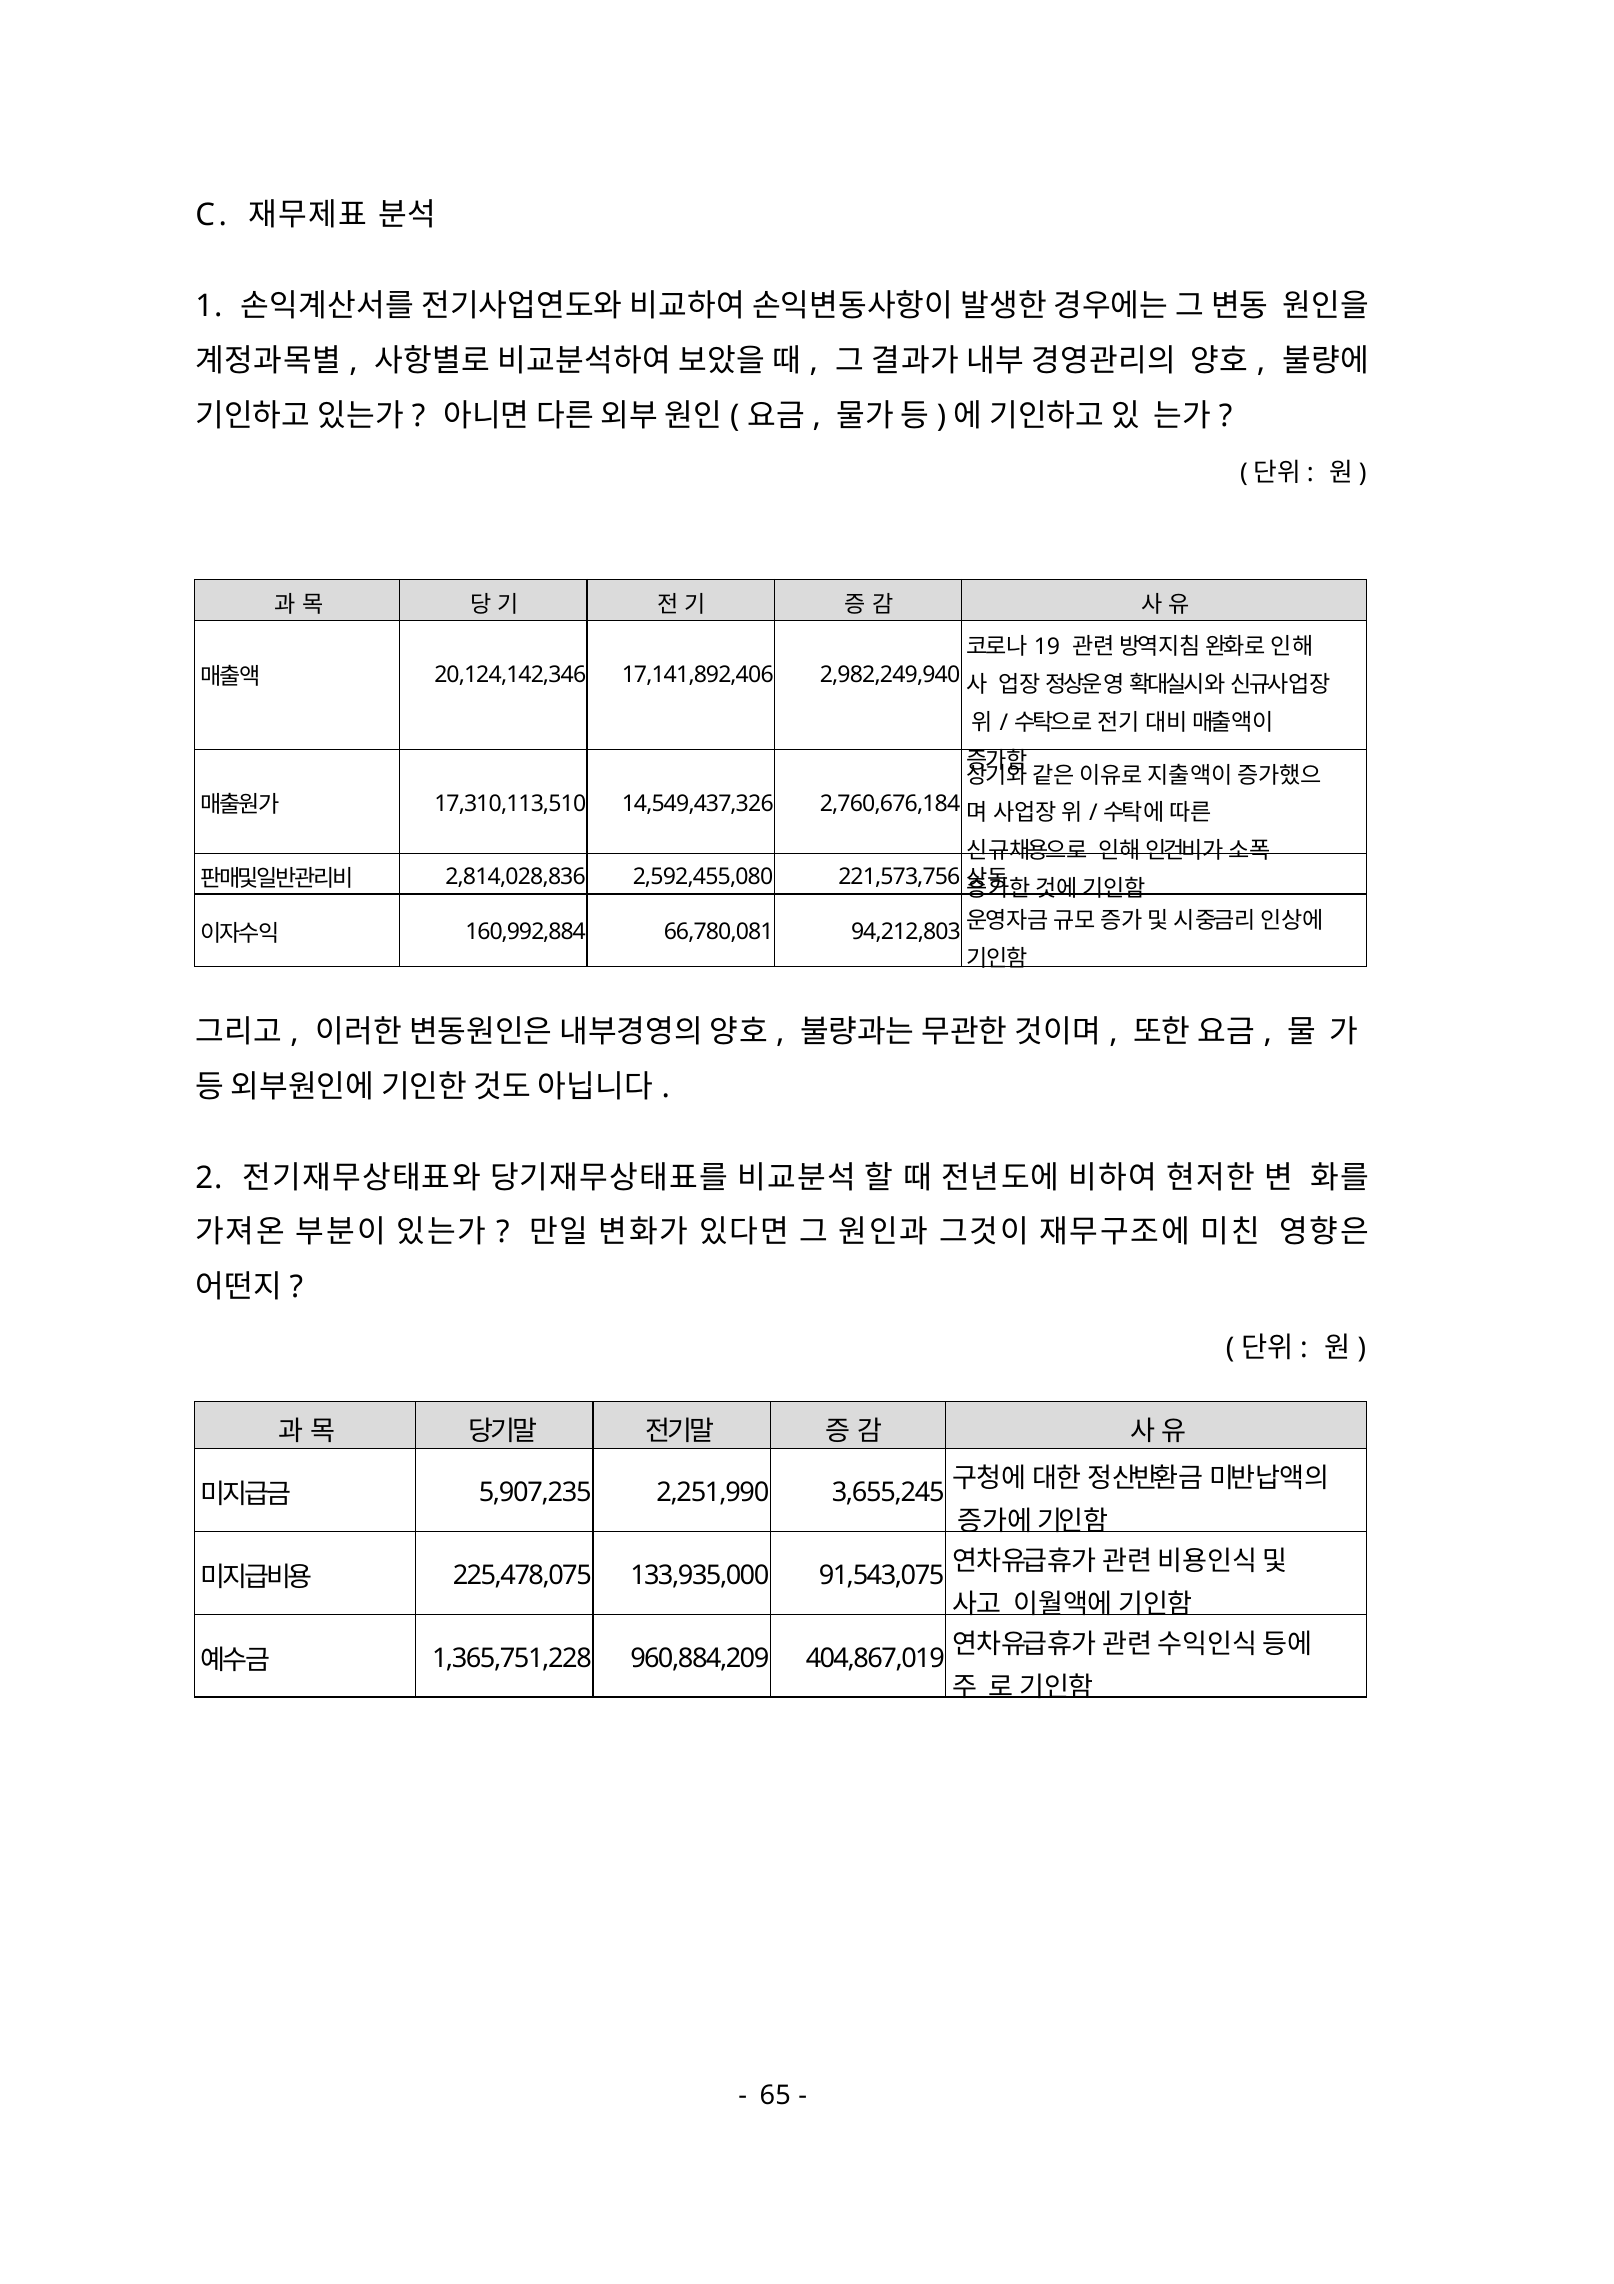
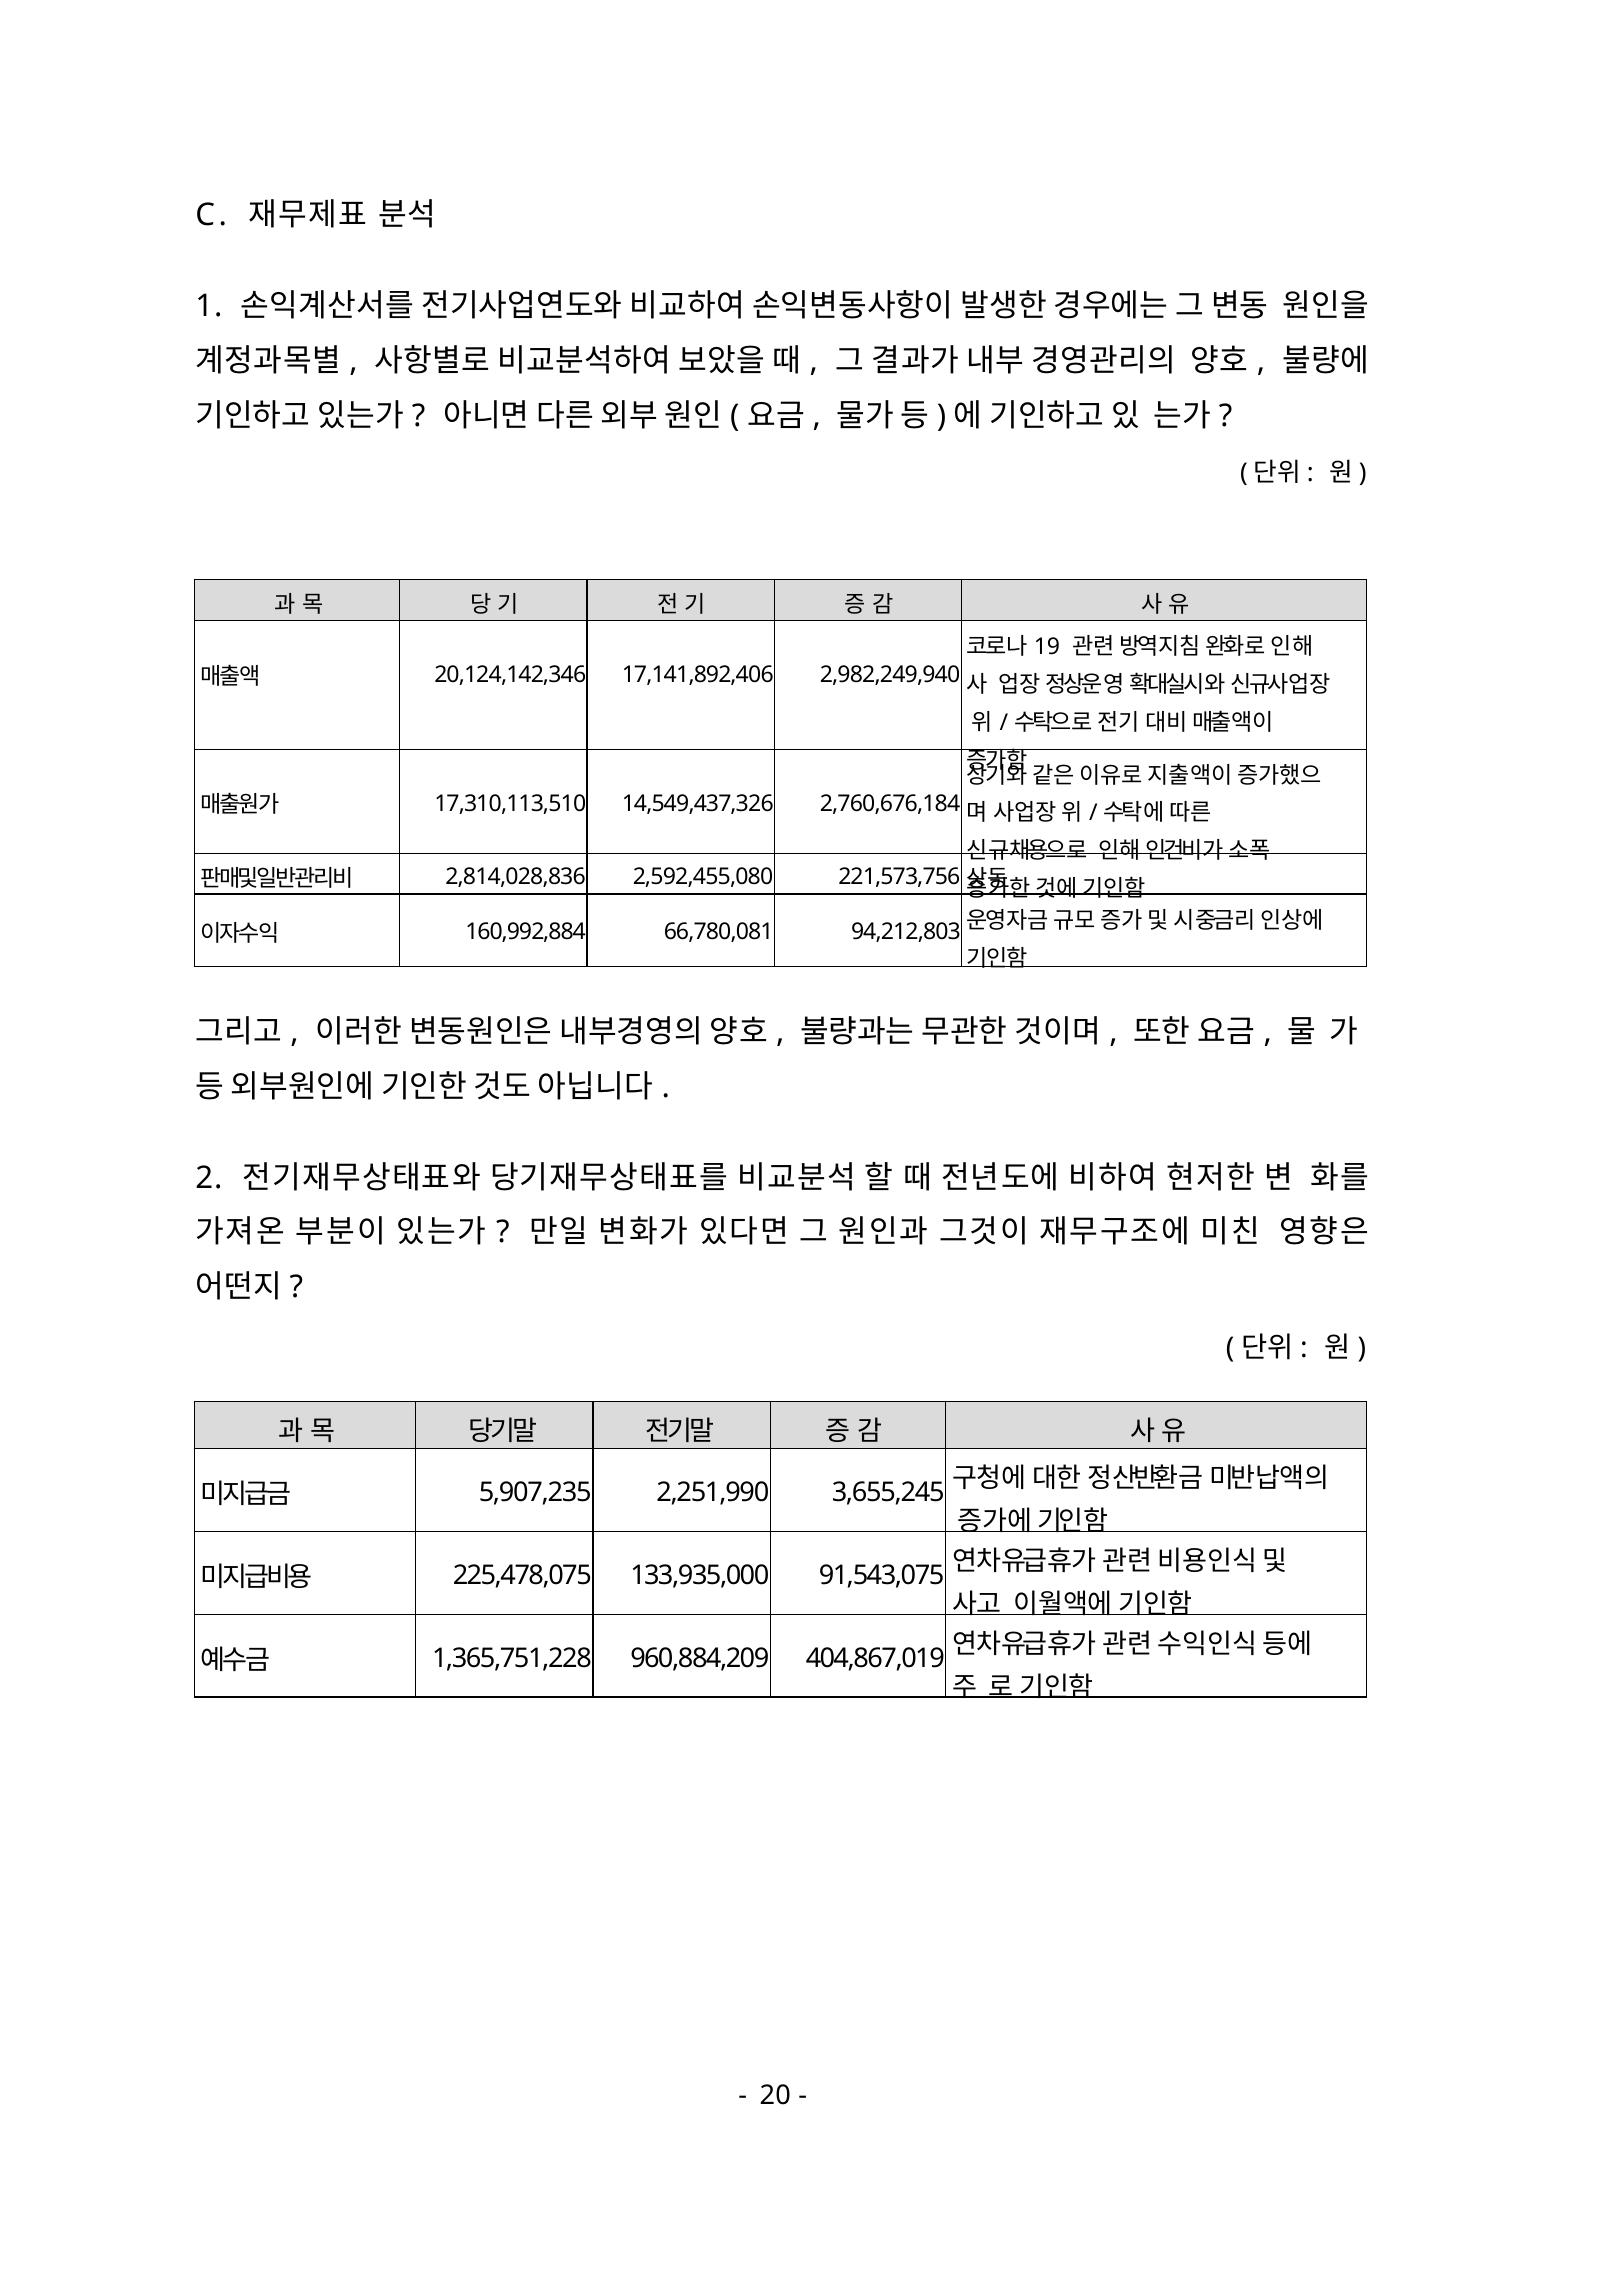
65: 65 -> 20
